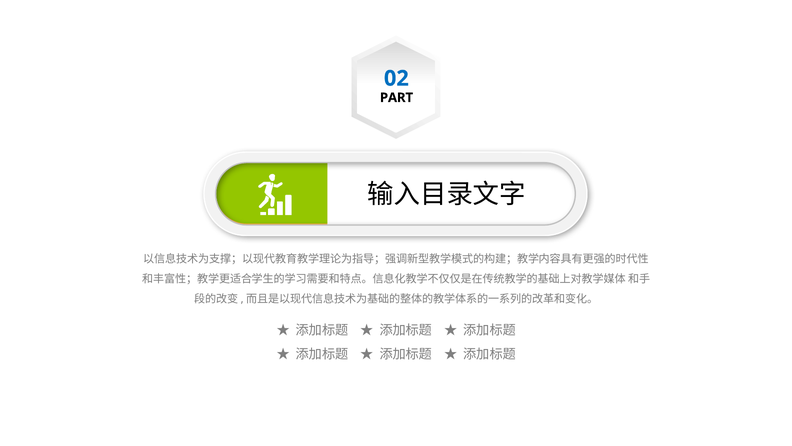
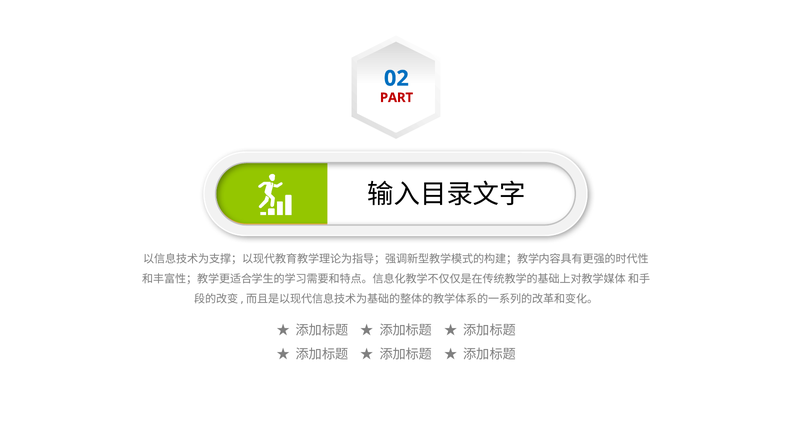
PART colour: black -> red
